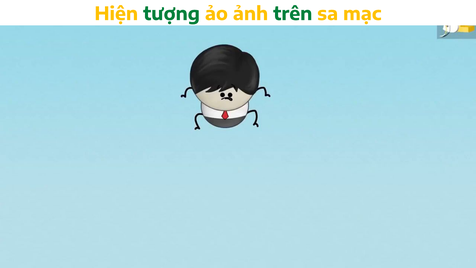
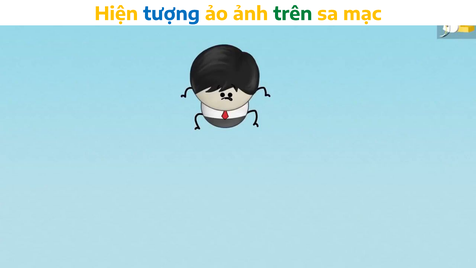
tượng colour: green -> blue
